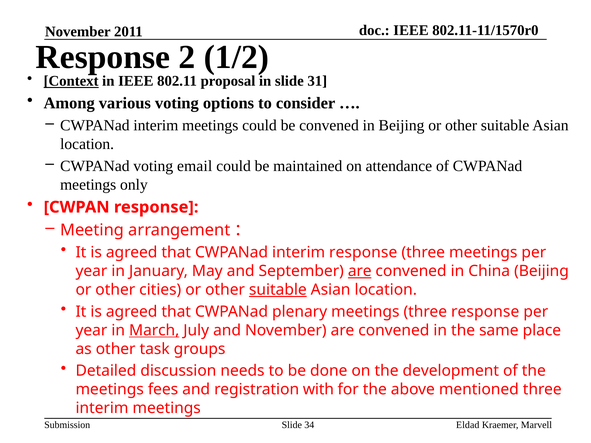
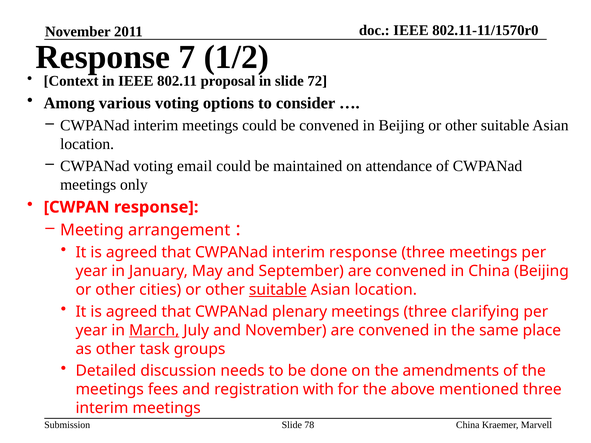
2: 2 -> 7
Context underline: present -> none
31: 31 -> 72
are at (360, 271) underline: present -> none
three response: response -> clarifying
development: development -> amendments
34: 34 -> 78
Eldad at (468, 425): Eldad -> China
